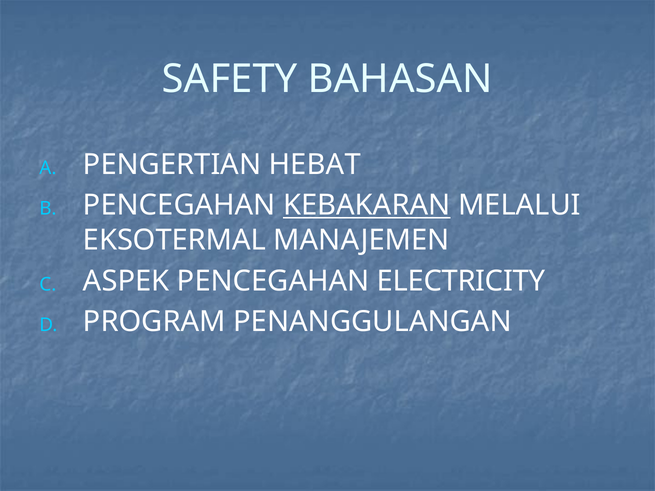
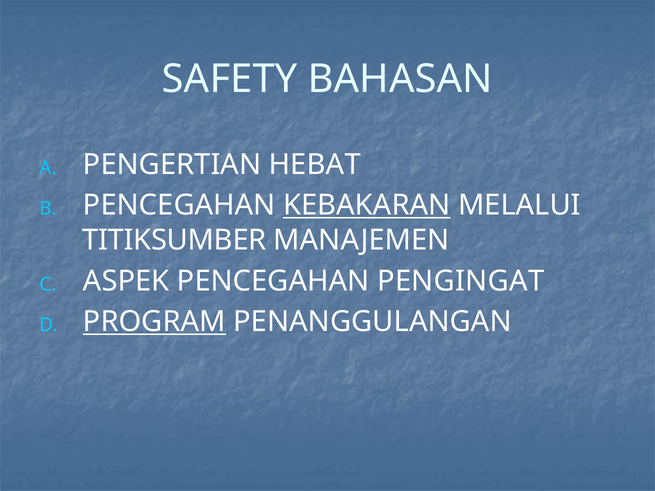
EKSOTERMAL: EKSOTERMAL -> TITIKSUMBER
ELECTRICITY: ELECTRICITY -> PENGINGAT
PROGRAM underline: none -> present
